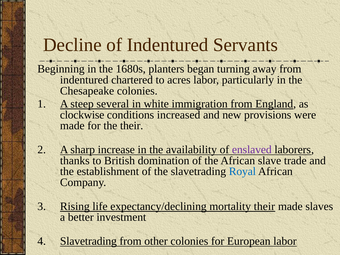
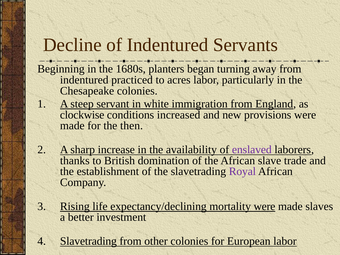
chartered: chartered -> practiced
several: several -> servant
the their: their -> then
Royal colour: blue -> purple
mortality their: their -> were
